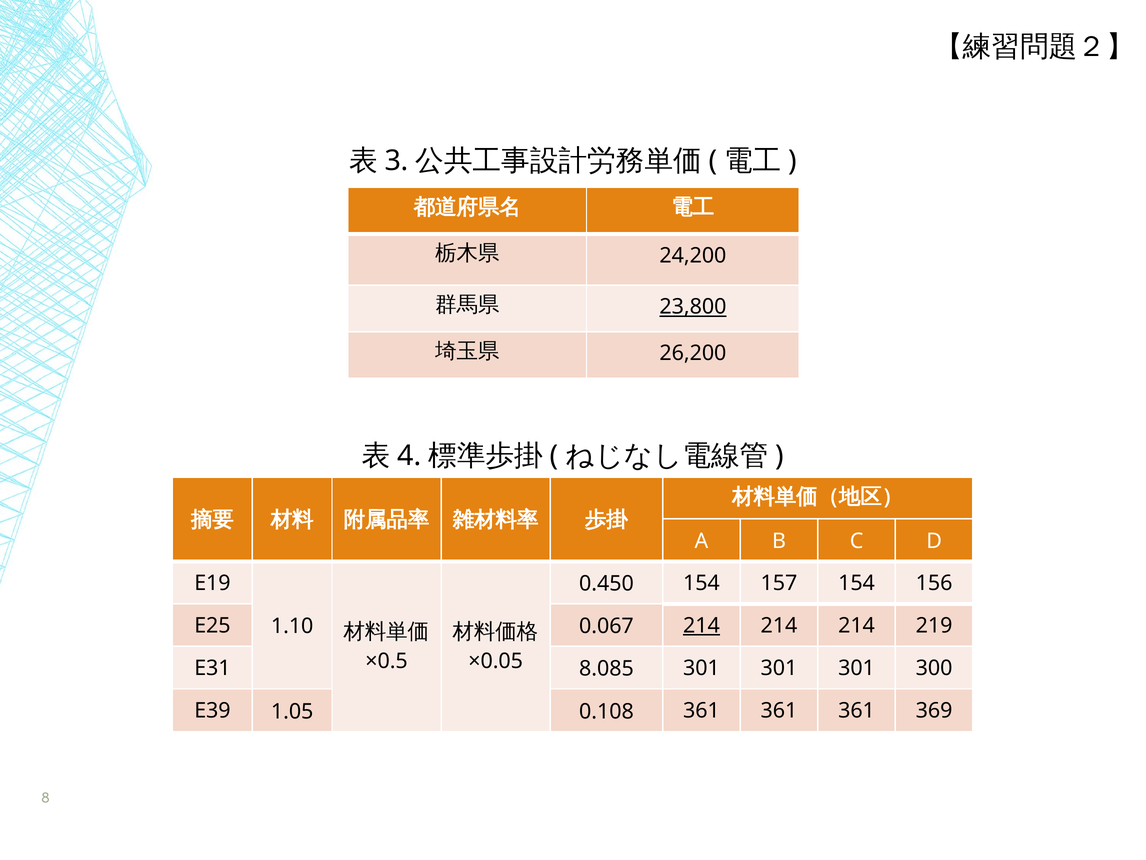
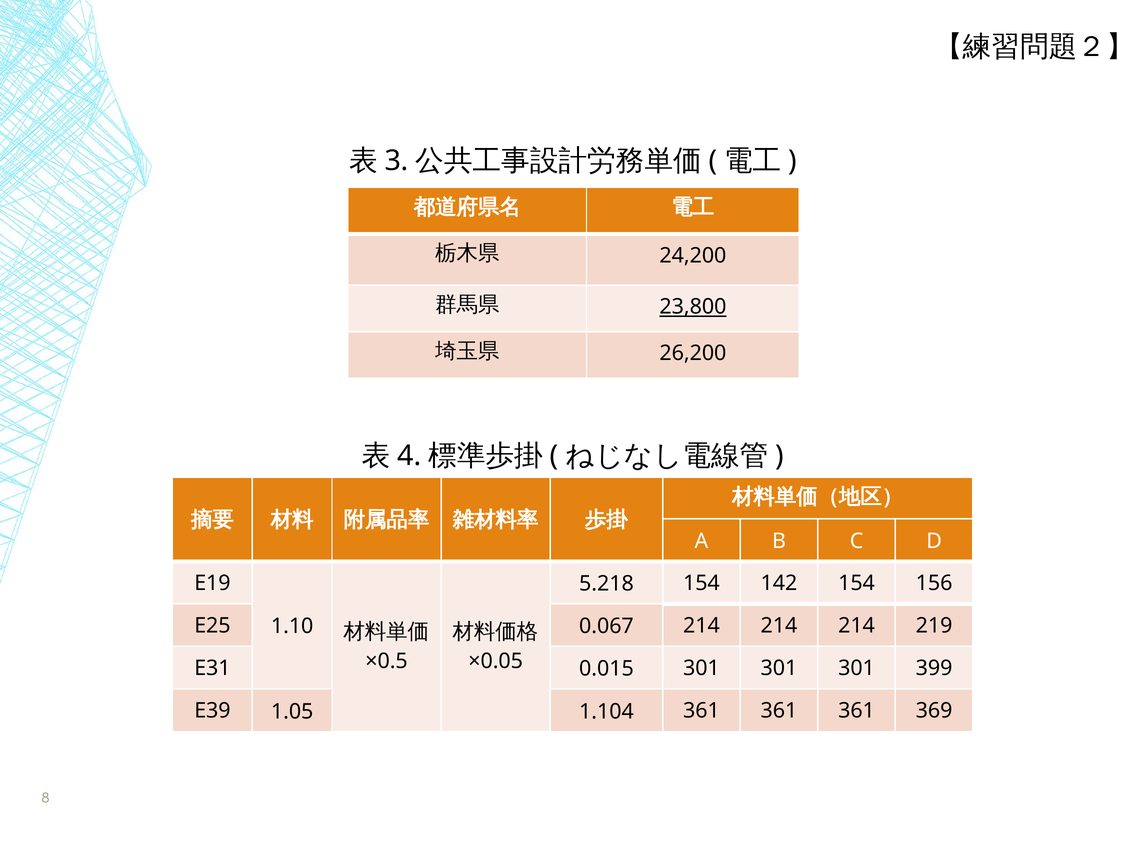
0.450: 0.450 -> 5.218
157: 157 -> 142
214 at (701, 625) underline: present -> none
8.085: 8.085 -> 0.015
300: 300 -> 399
0.108: 0.108 -> 1.104
